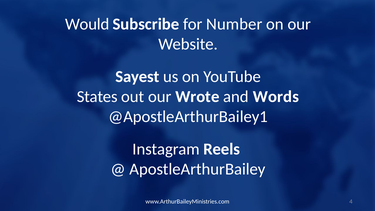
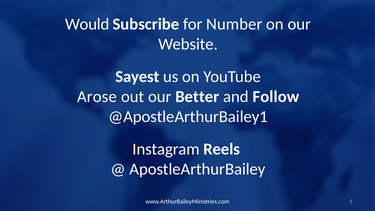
States: States -> Arose
Wrote: Wrote -> Better
Words: Words -> Follow
